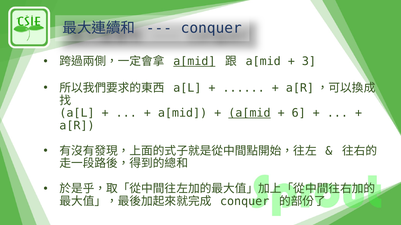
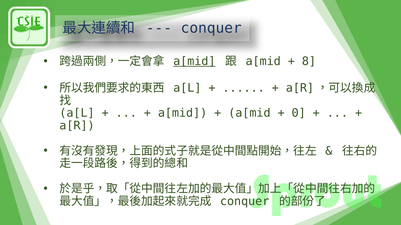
3: 3 -> 8
a[mid at (249, 113) underline: present -> none
6: 6 -> 0
